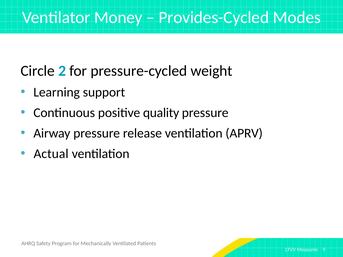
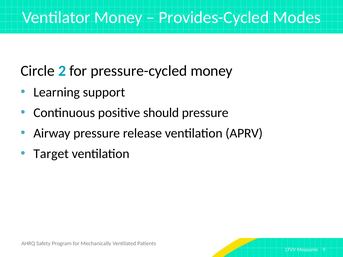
pressure-cycled weight: weight -> money
quality: quality -> should
Actual: Actual -> Target
